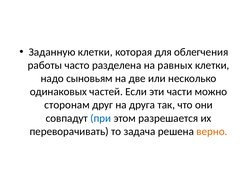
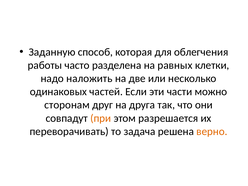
Заданную клетки: клетки -> способ
сыновьям: сыновьям -> наложить
при colour: blue -> orange
